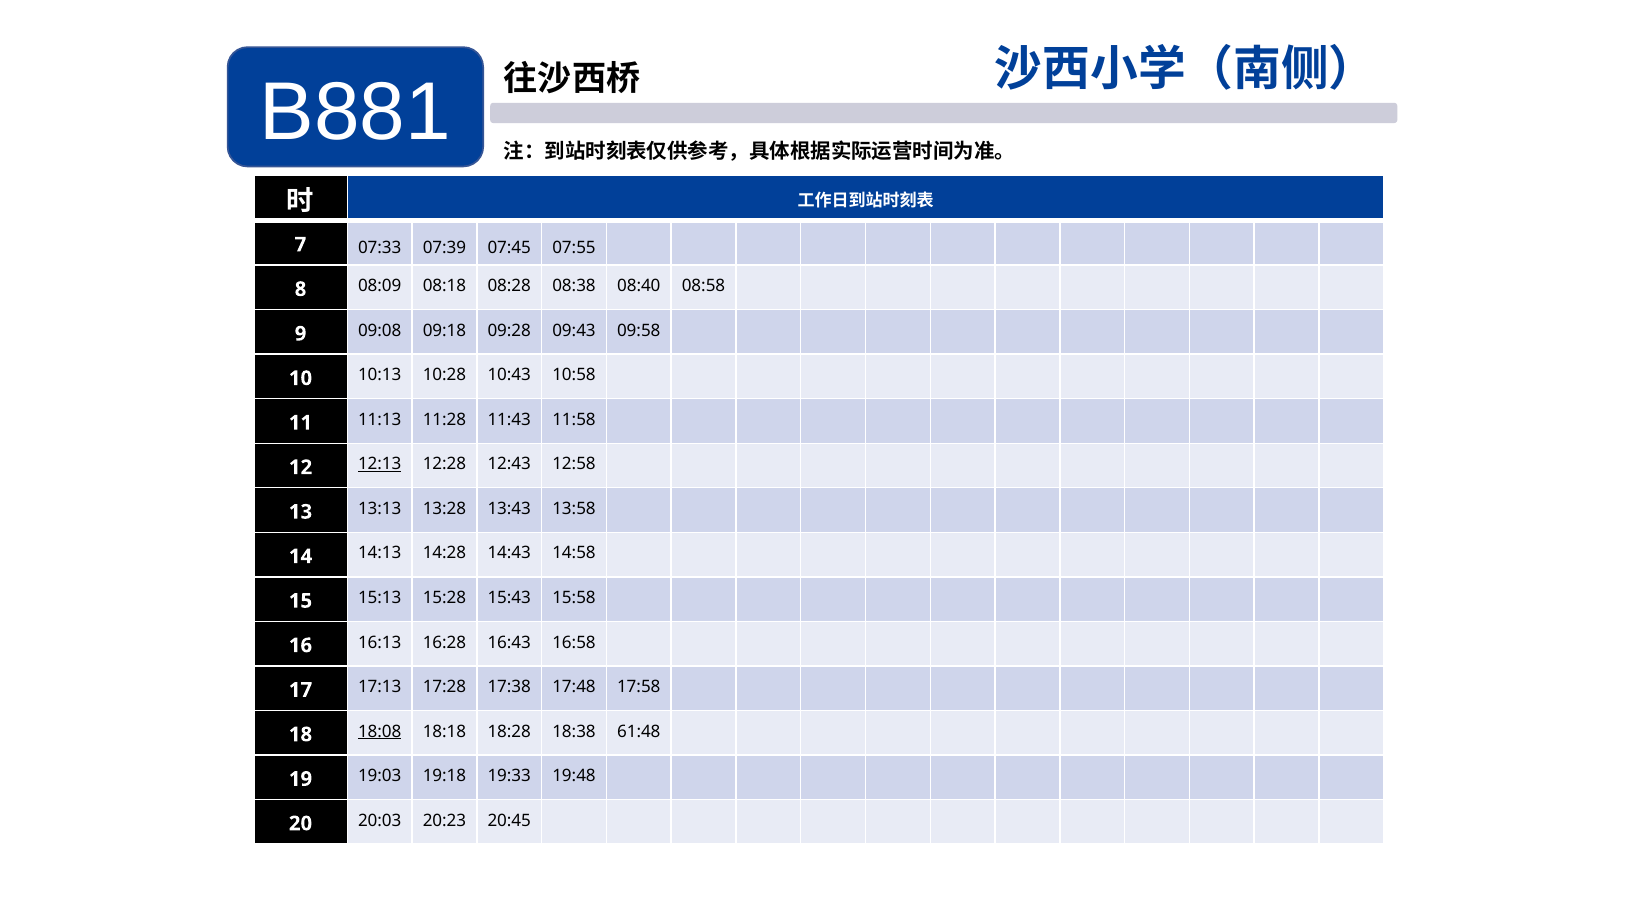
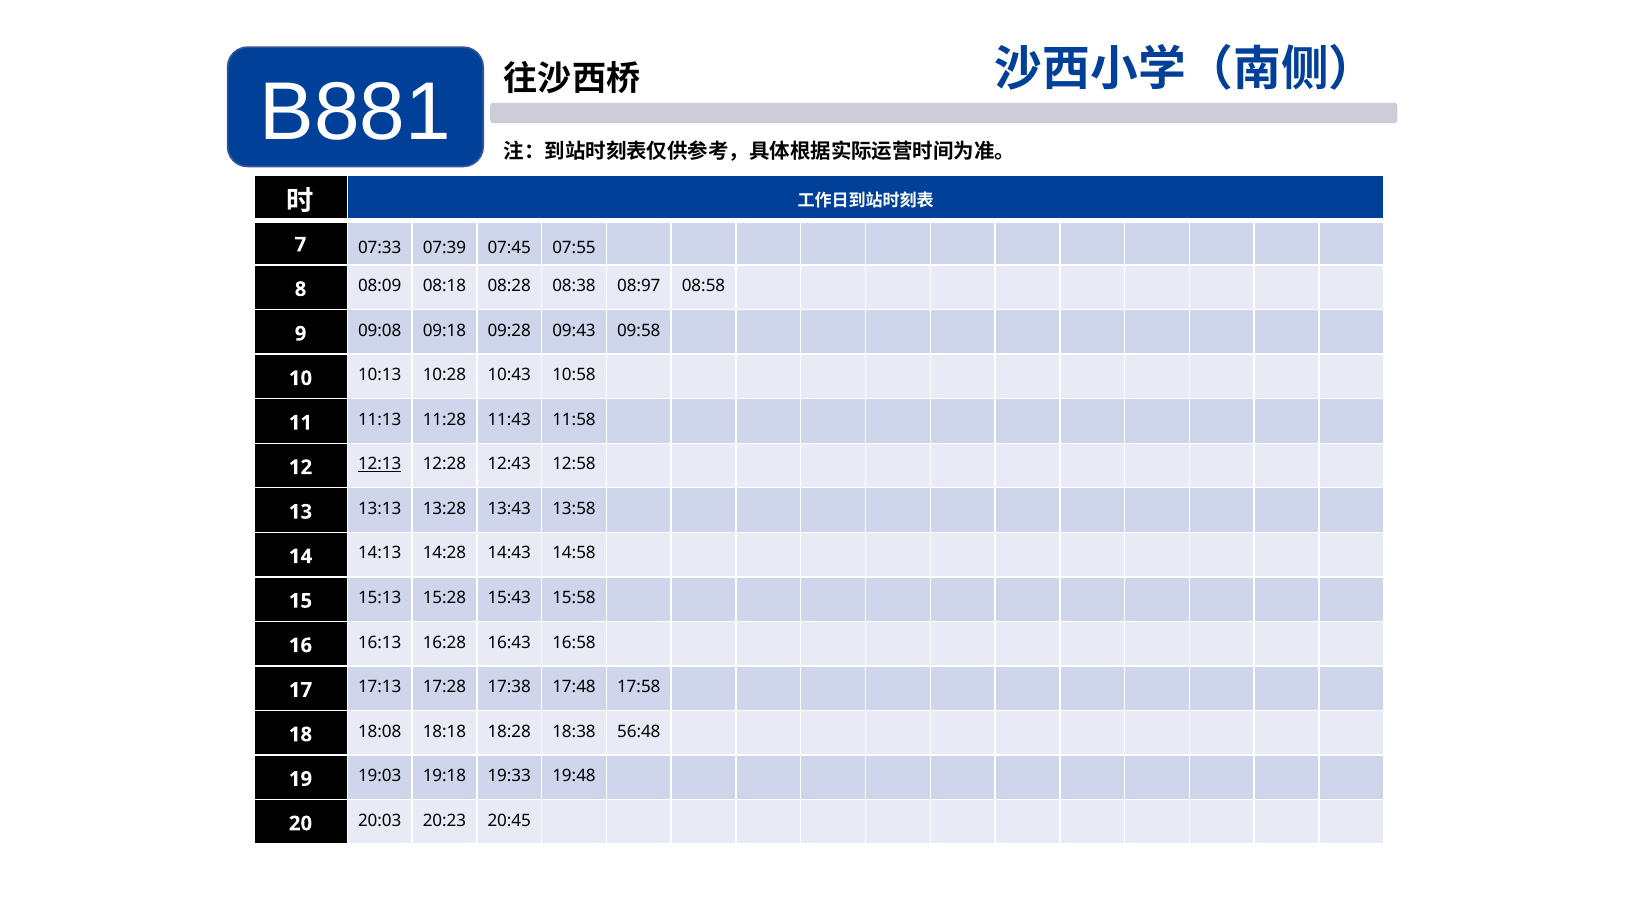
08:40: 08:40 -> 08:97
18:08 underline: present -> none
61:48: 61:48 -> 56:48
